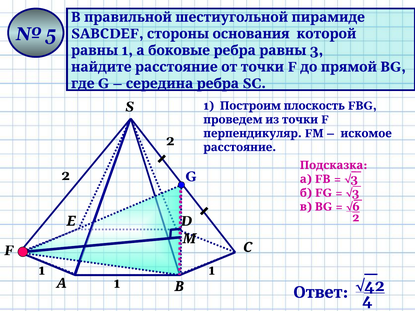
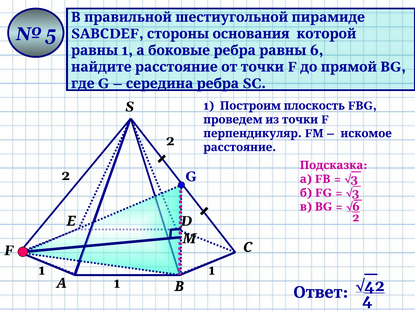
3: 3 -> 6
